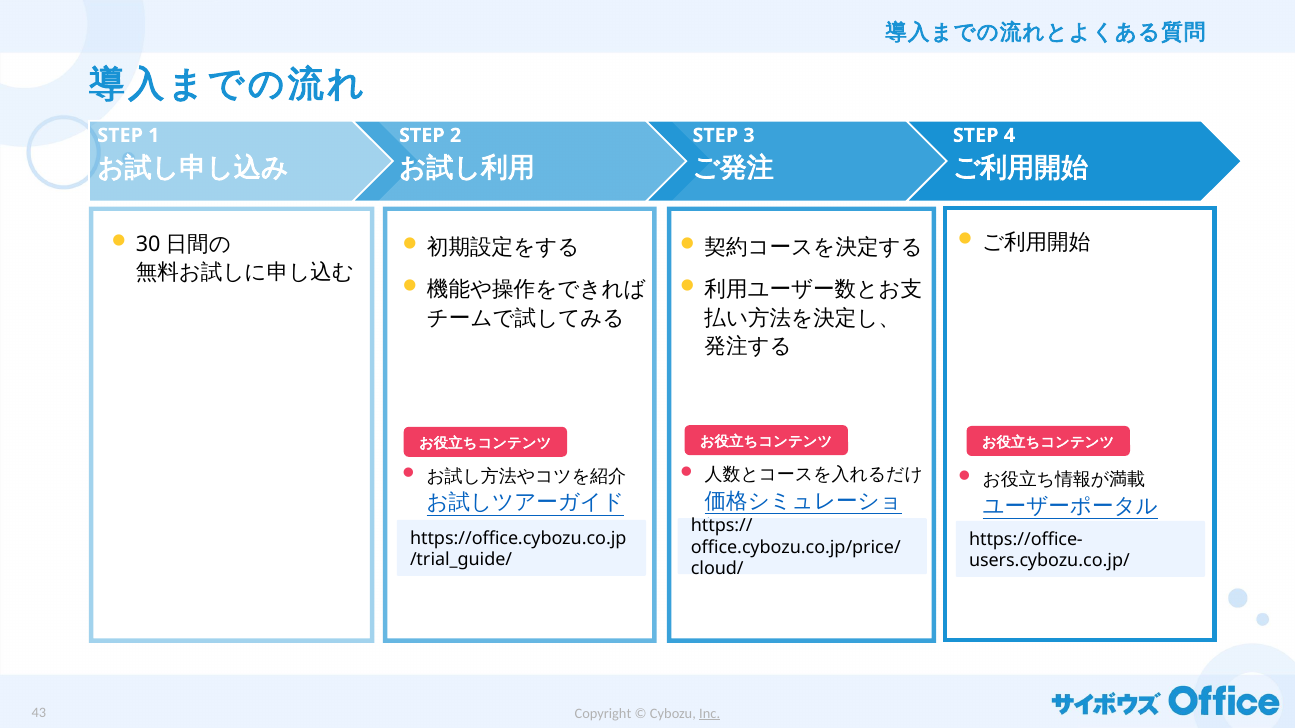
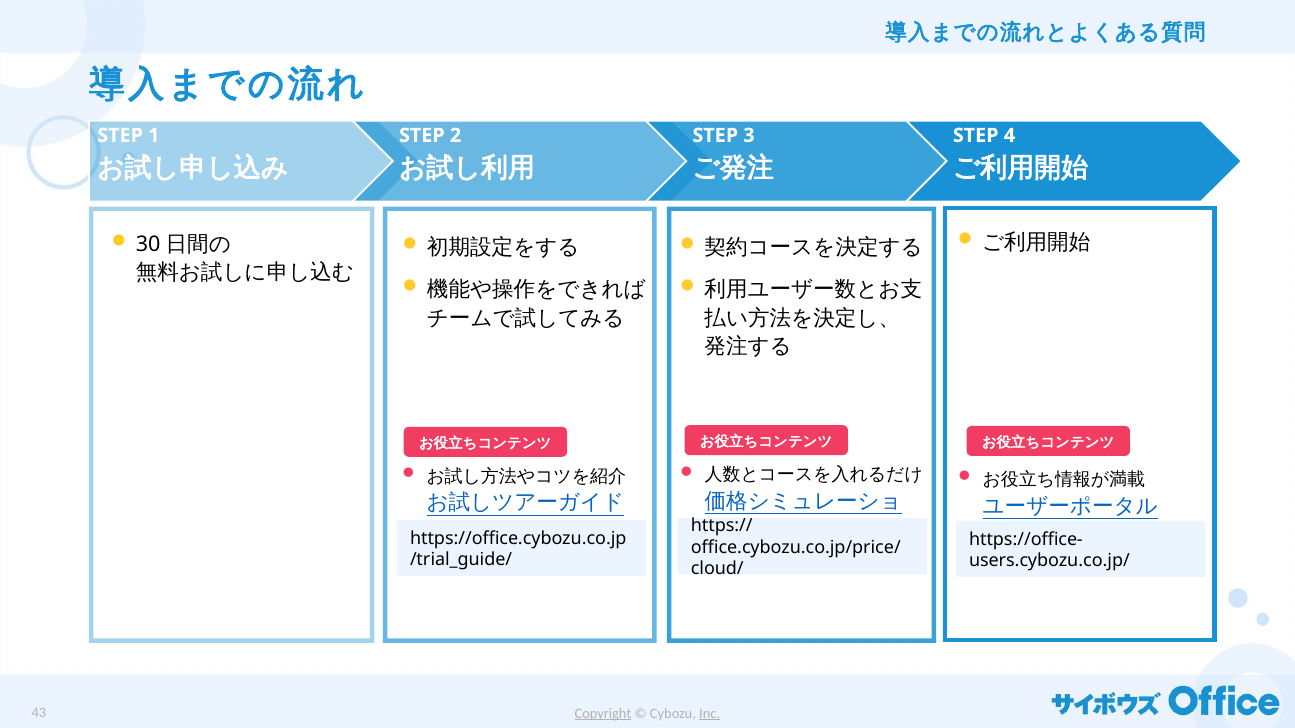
Copyright underline: none -> present
